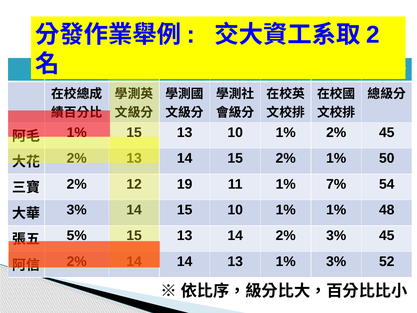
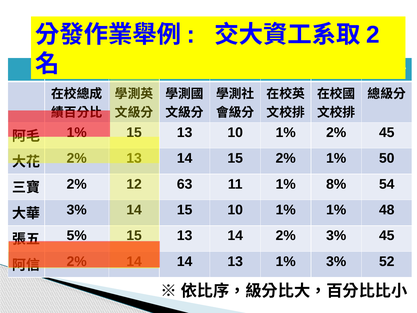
19: 19 -> 63
7%: 7% -> 8%
